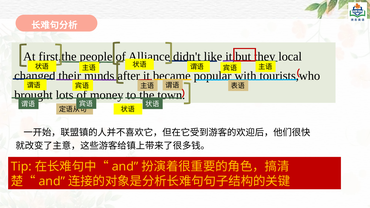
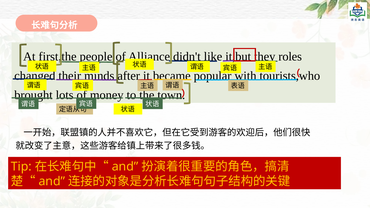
local: local -> roles
